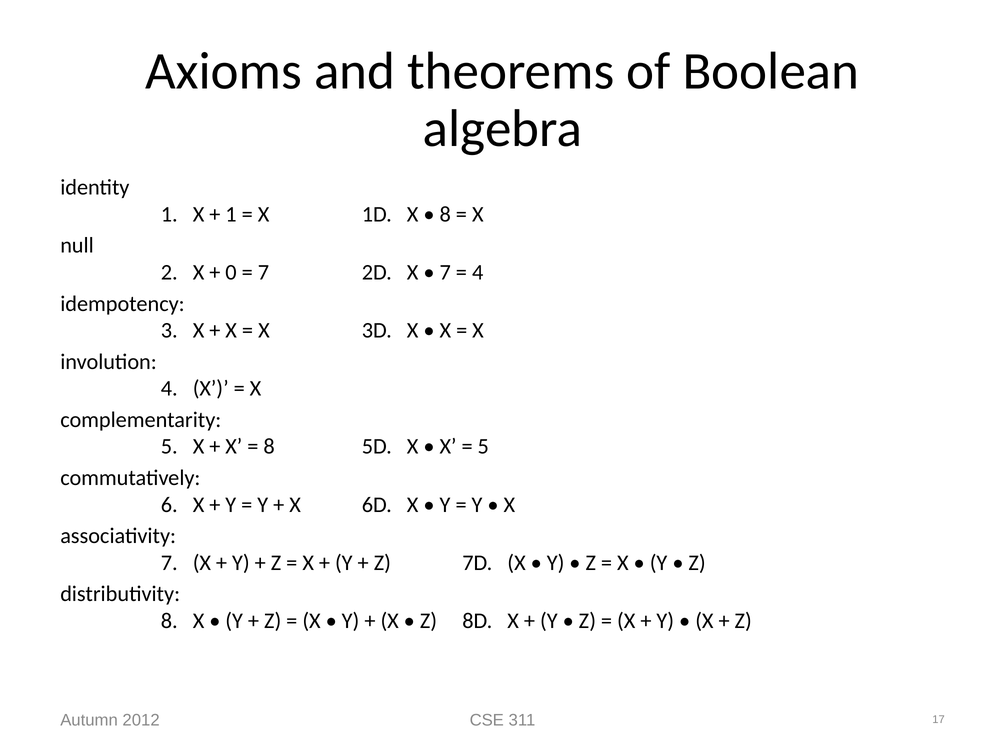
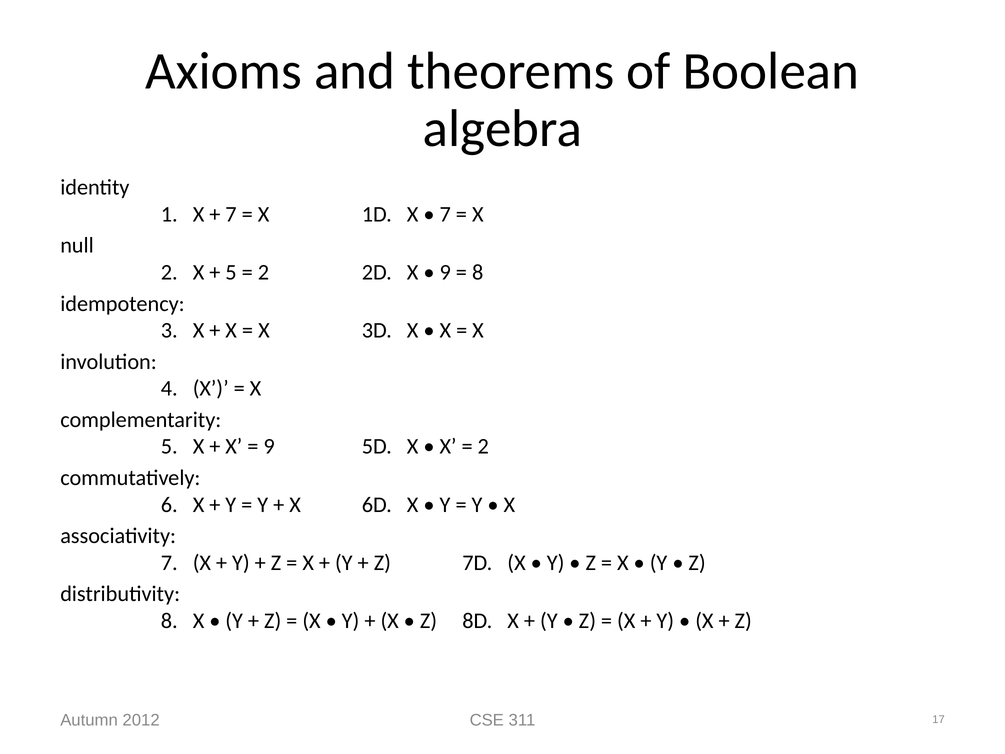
1 at (231, 214): 1 -> 7
8 at (445, 214): 8 -> 7
0 at (231, 272): 0 -> 5
7 at (263, 272): 7 -> 2
7 at (445, 272): 7 -> 9
4 at (478, 272): 4 -> 8
8 at (269, 446): 8 -> 9
5 at (483, 446): 5 -> 2
